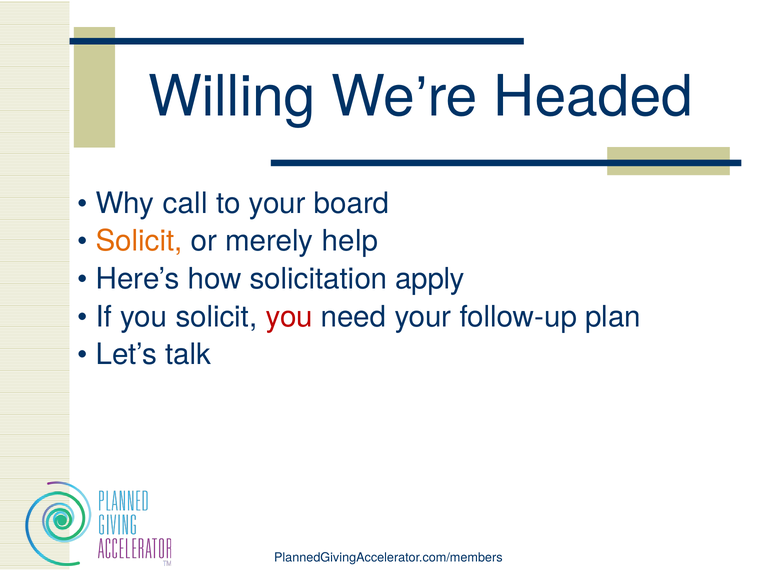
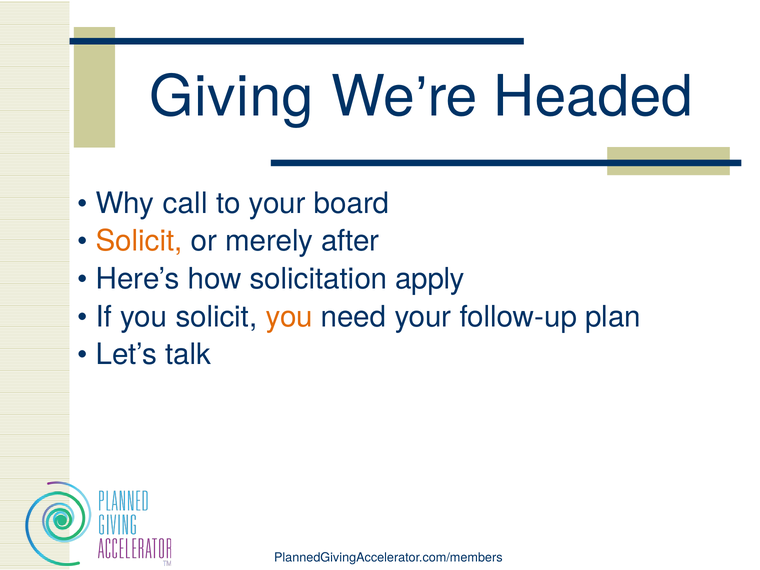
Willing: Willing -> Giving
help: help -> after
you at (289, 317) colour: red -> orange
